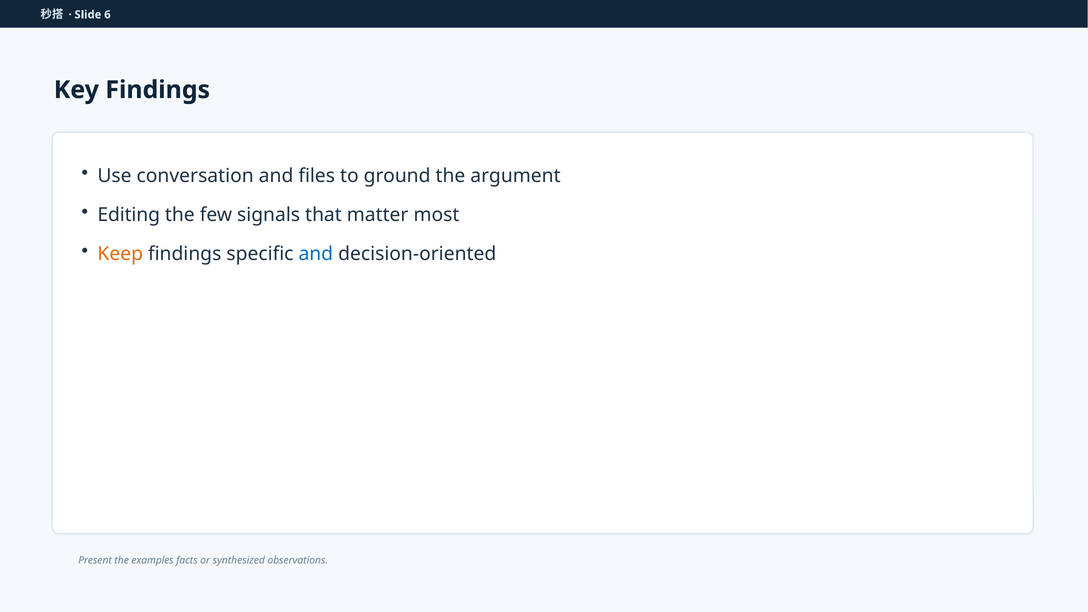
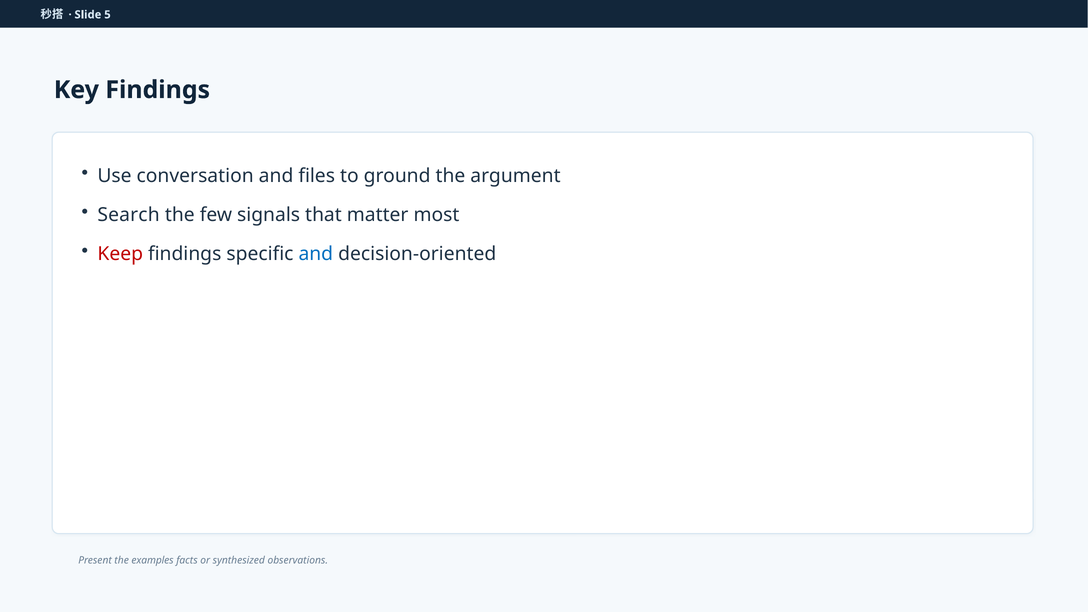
6: 6 -> 5
Editing: Editing -> Search
Keep colour: orange -> red
